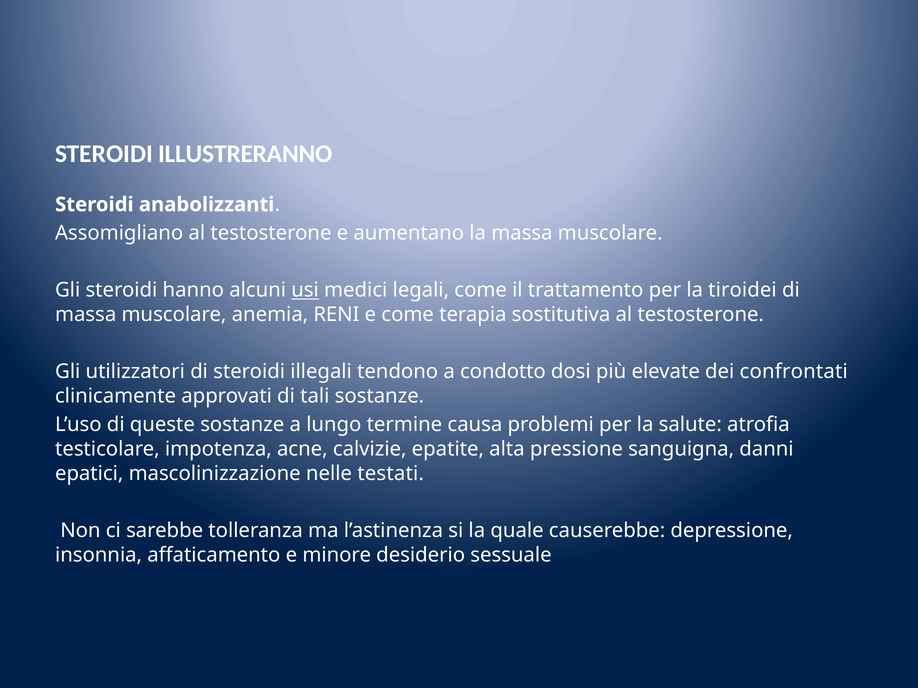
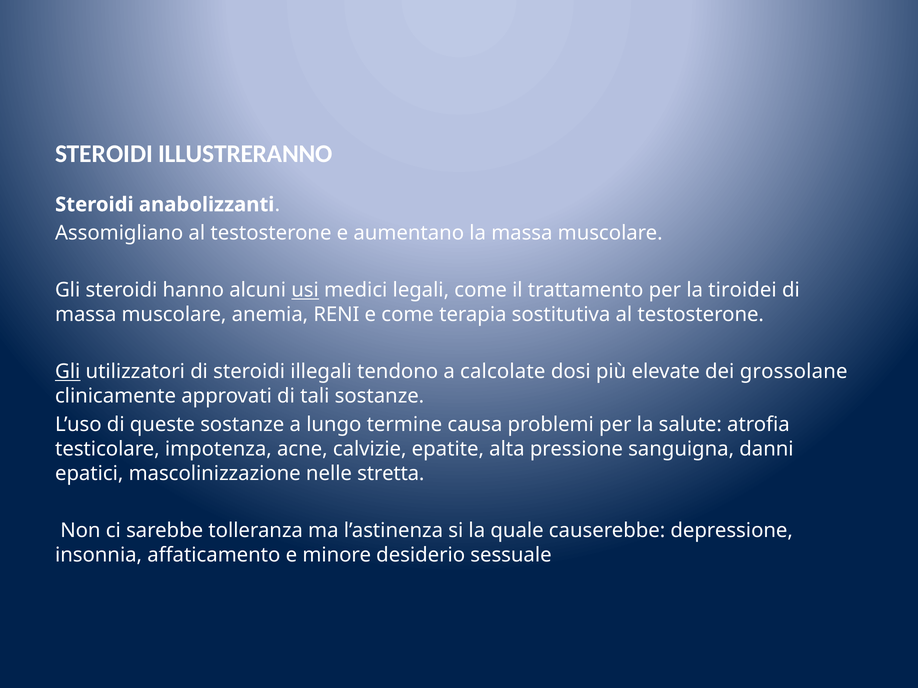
Gli at (68, 372) underline: none -> present
condotto: condotto -> calcolate
confrontati: confrontati -> grossolane
testati: testati -> stretta
